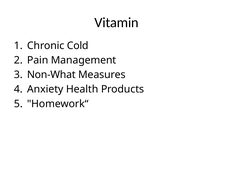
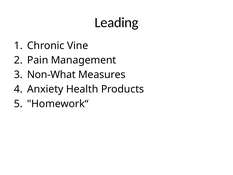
Vitamin: Vitamin -> Leading
Cold: Cold -> Vine
